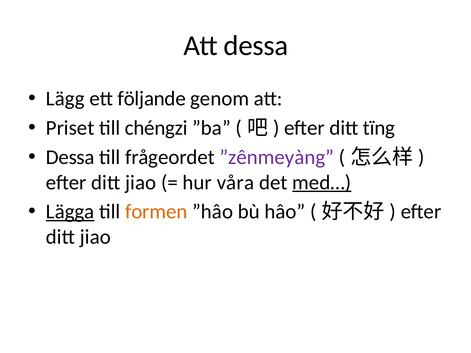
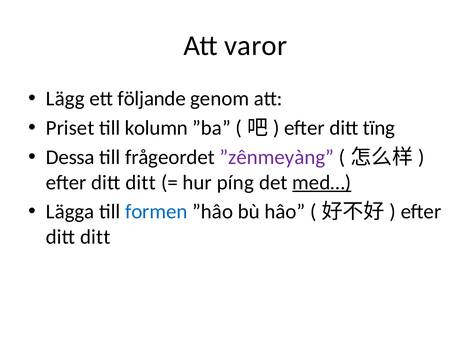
Att dessa: dessa -> varor
chéngzi: chéngzi -> kolumn
jiao at (141, 183): jiao -> ditt
våra: våra -> píng
Lägga underline: present -> none
formen colour: orange -> blue
jiao at (95, 237): jiao -> ditt
